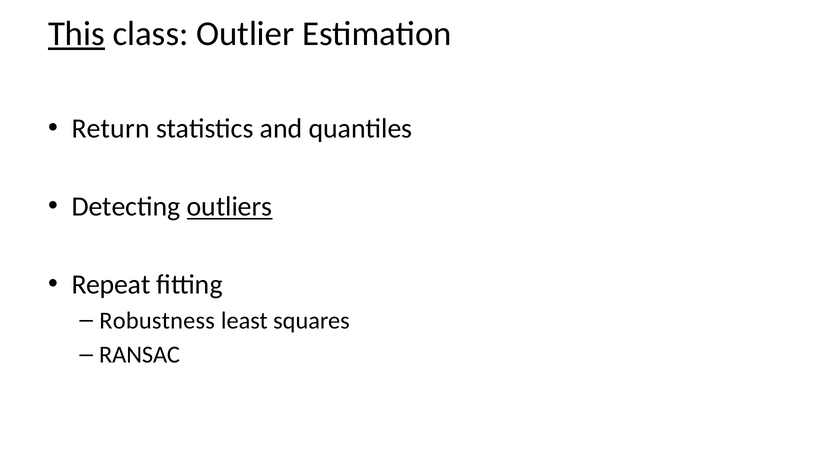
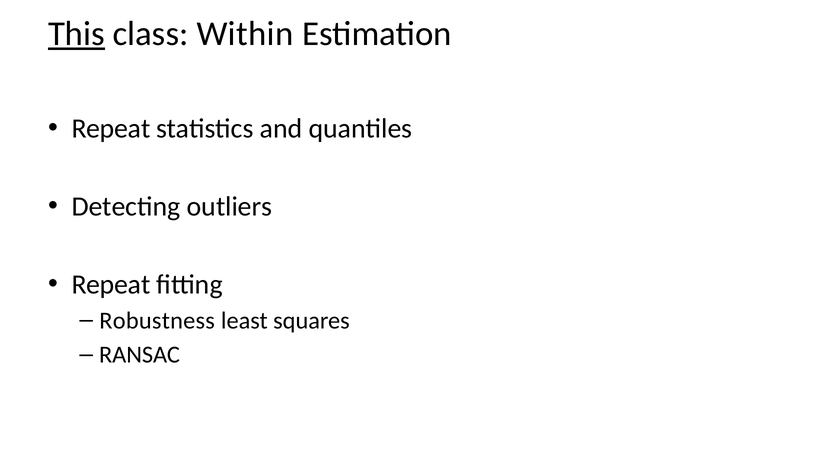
Outlier: Outlier -> Within
Return at (111, 129): Return -> Repeat
outliers underline: present -> none
